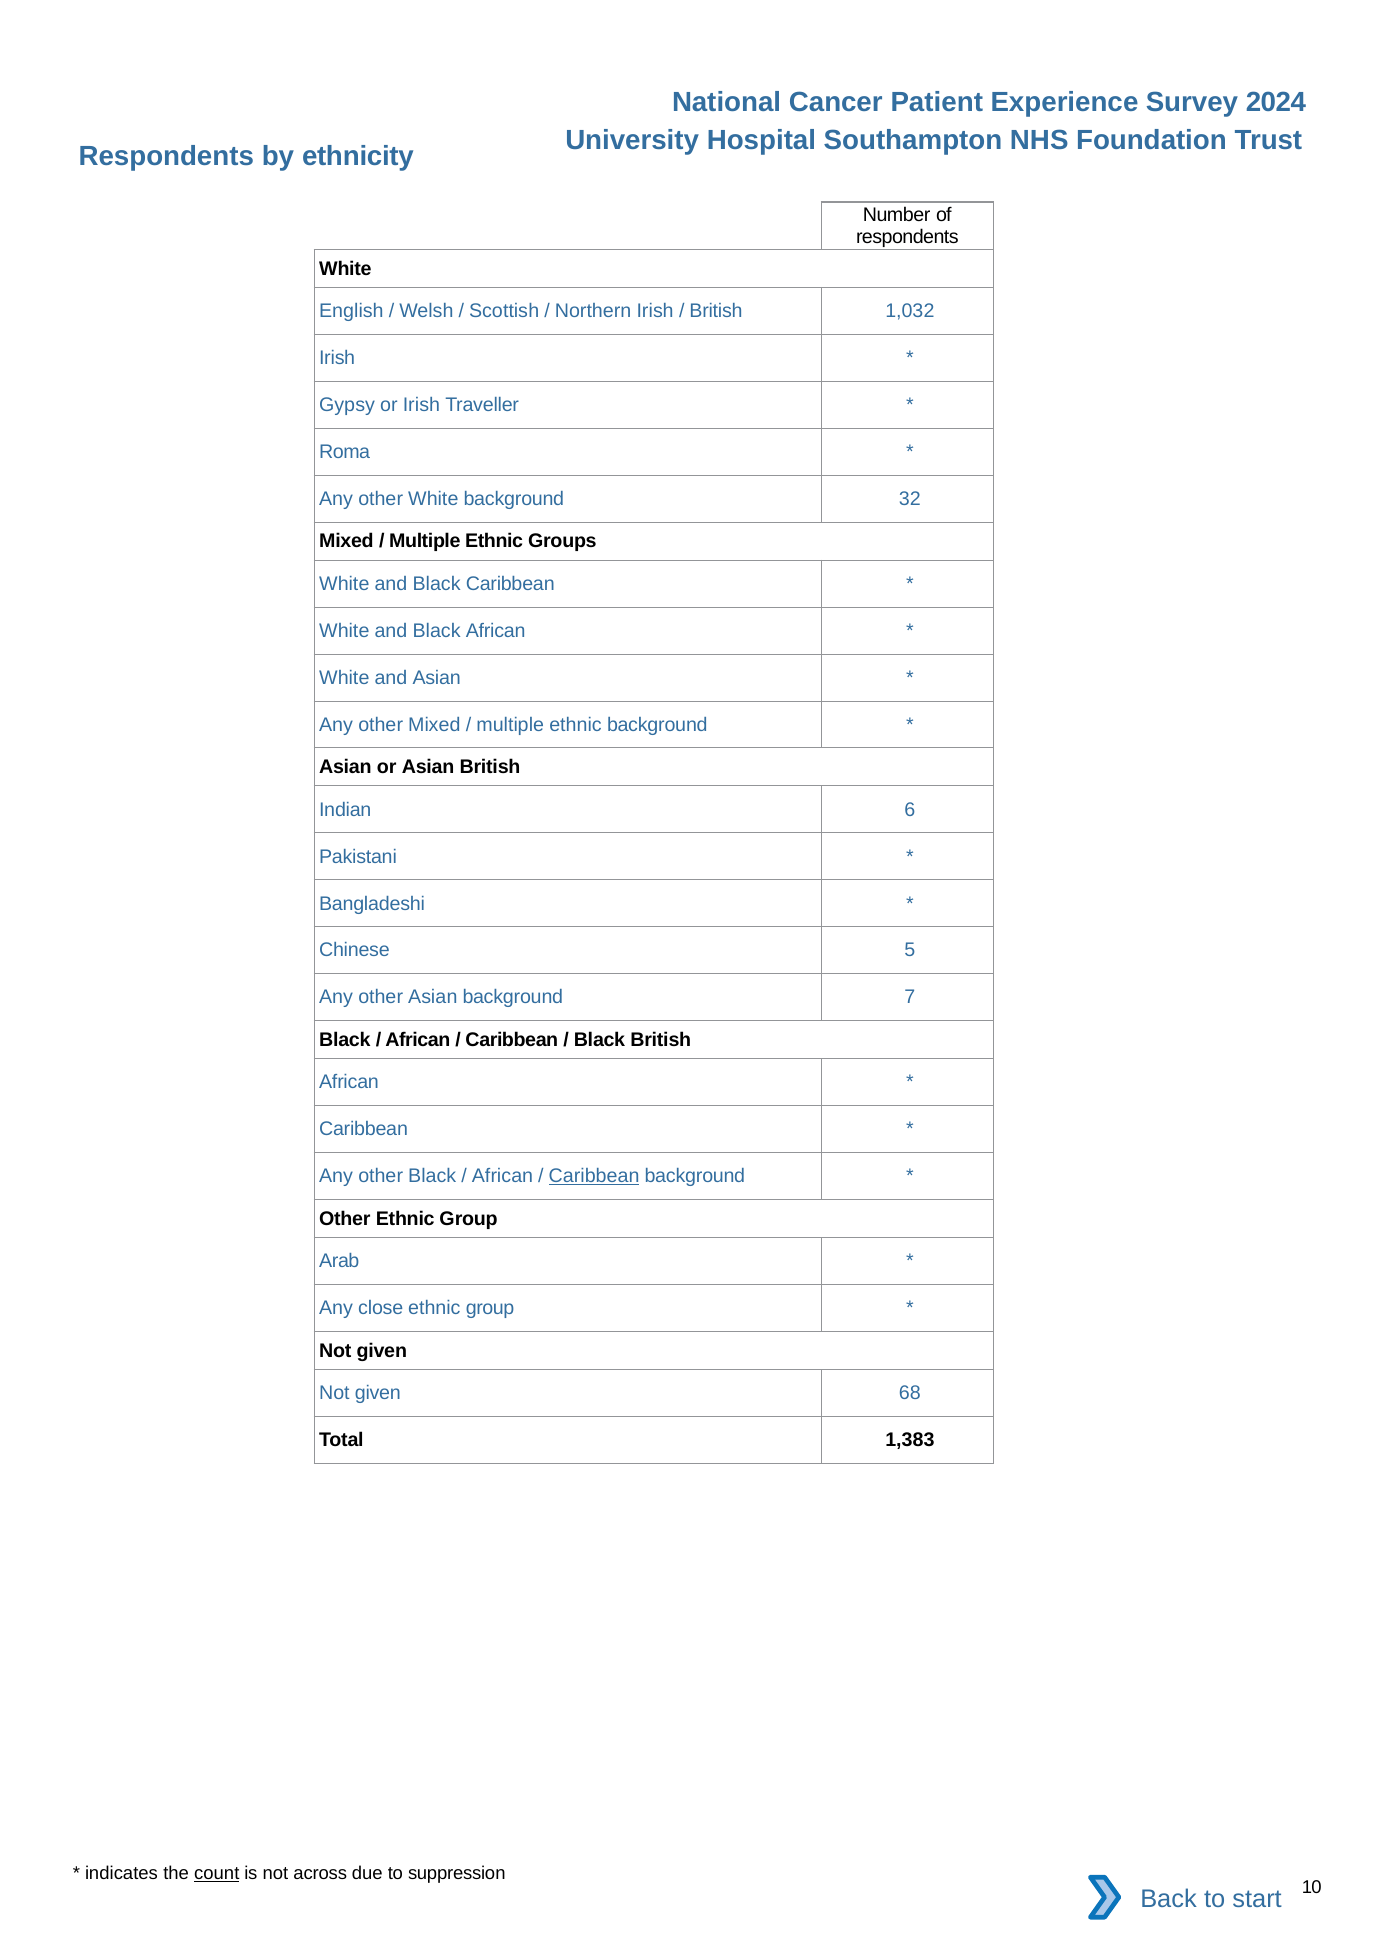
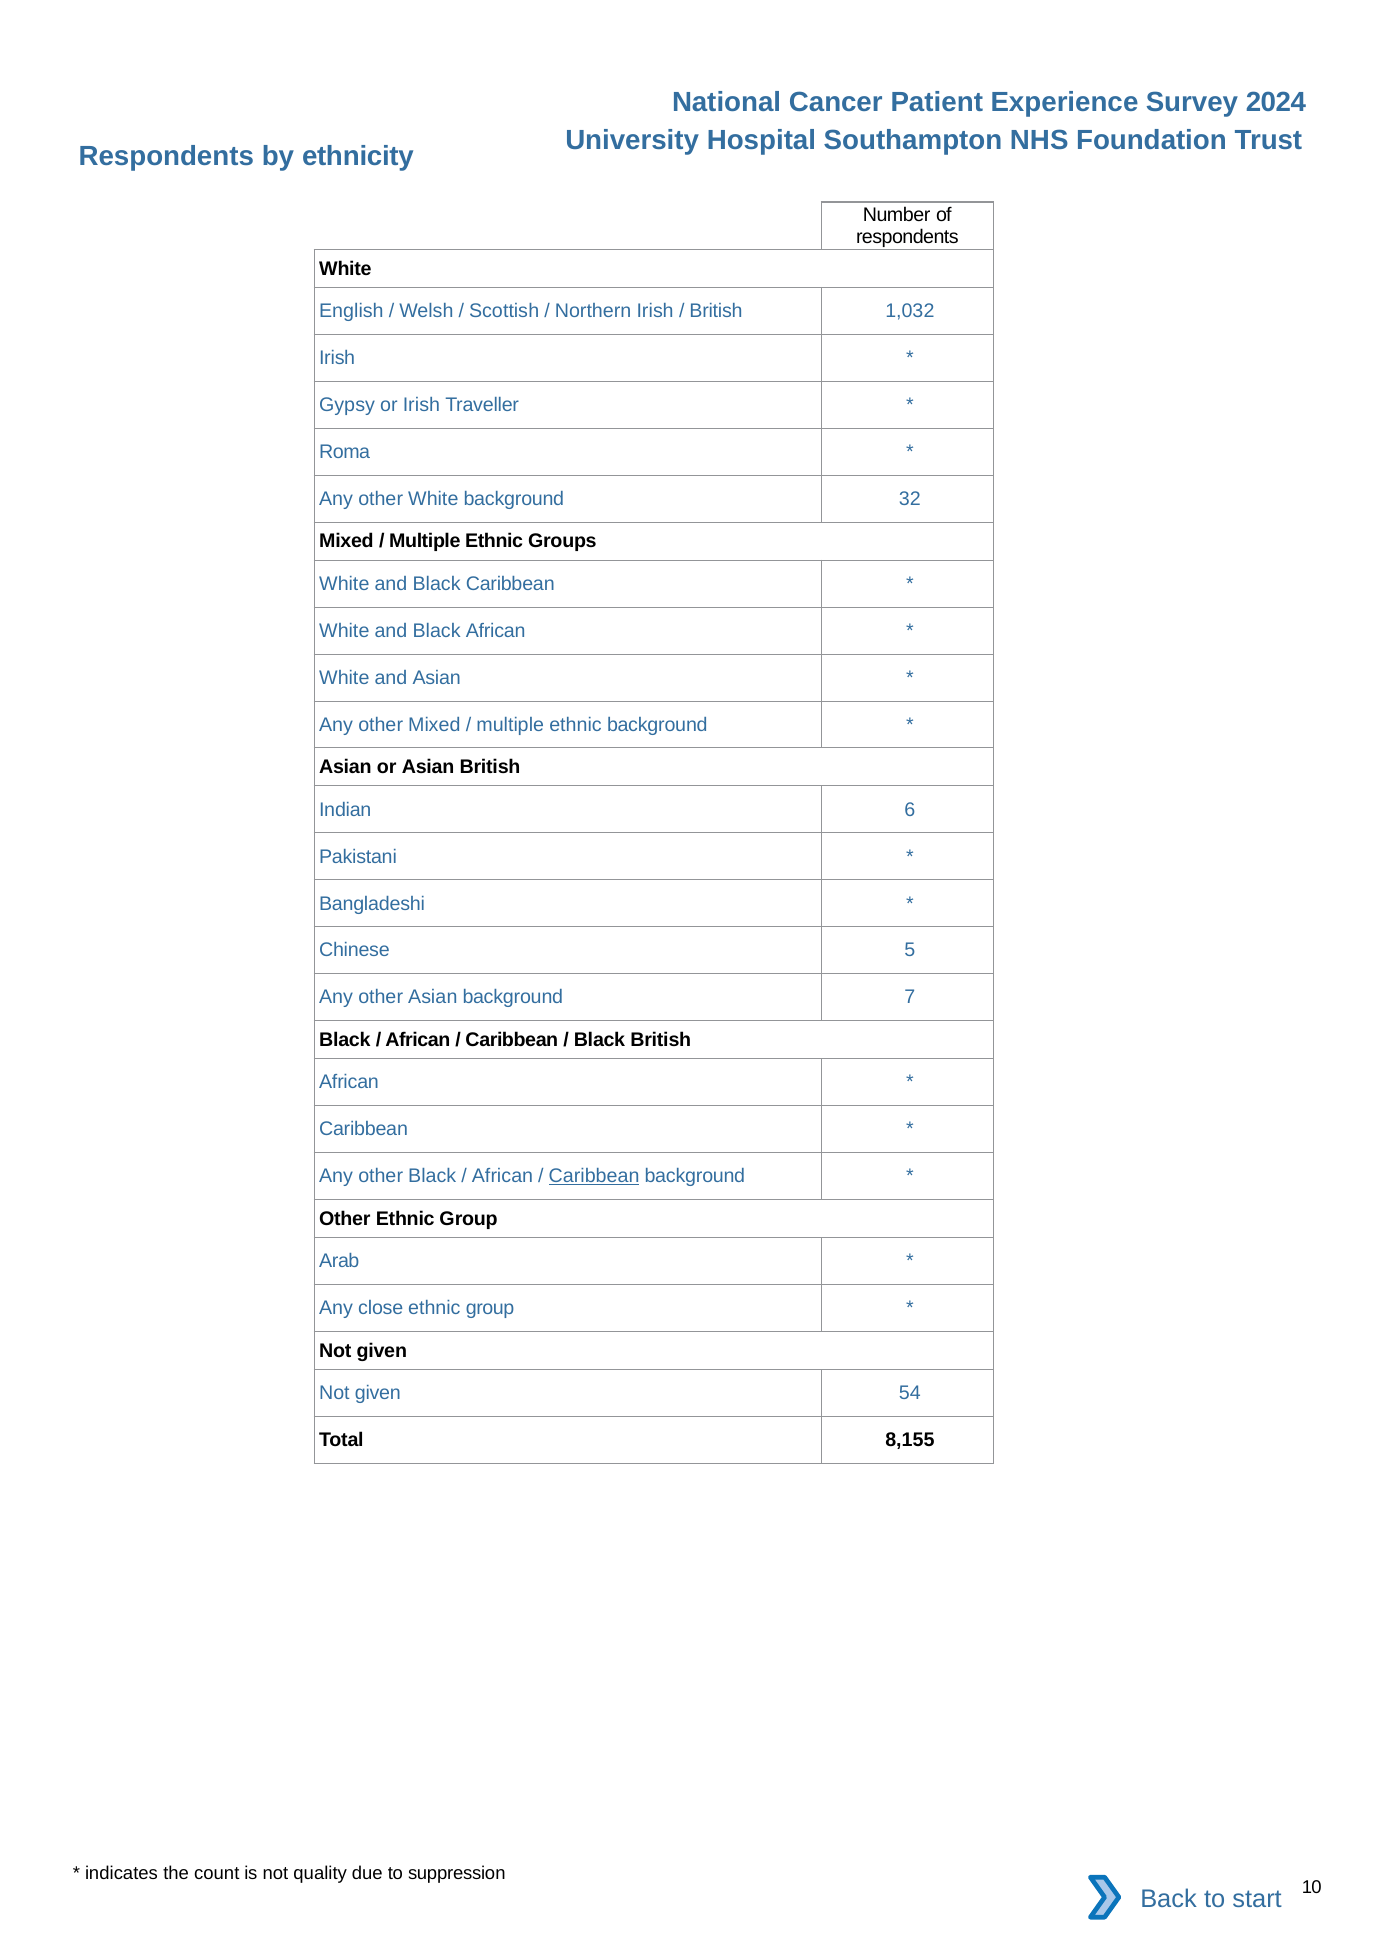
68: 68 -> 54
1,383: 1,383 -> 8,155
count underline: present -> none
across: across -> quality
